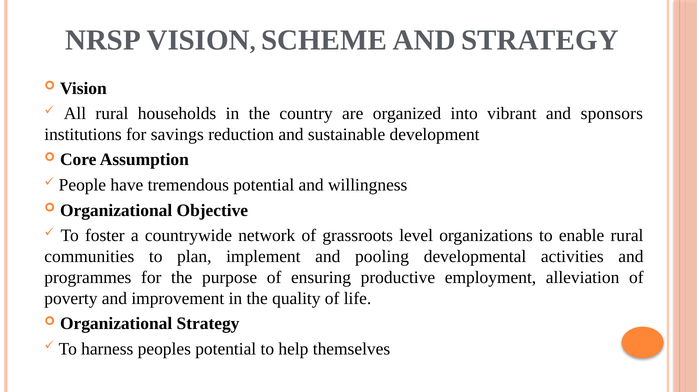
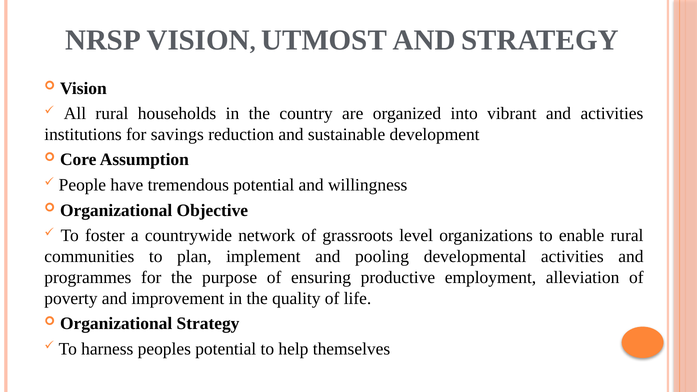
SCHEME: SCHEME -> UTMOST
and sponsors: sponsors -> activities
